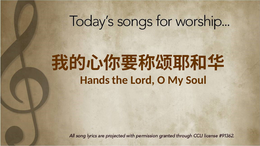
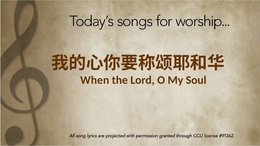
Hands: Hands -> When
